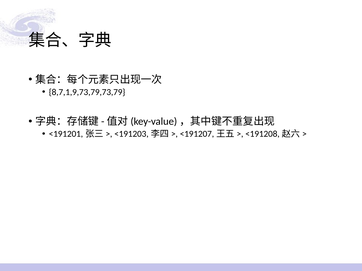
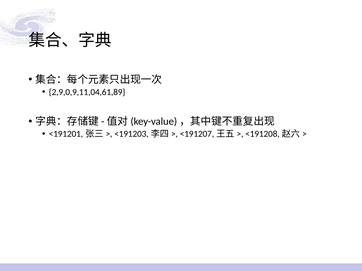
8,7,1,9,73,79,73,79: 8,7,1,9,73,79,73,79 -> 2,9,0,9,11,04,61,89
